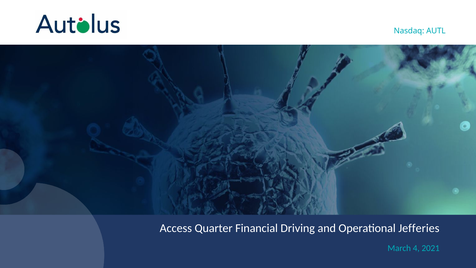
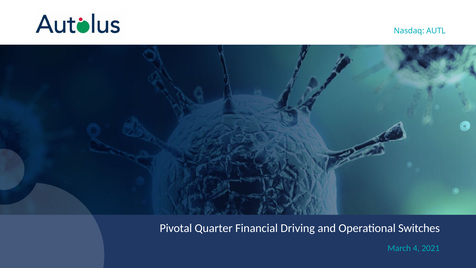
Access: Access -> Pivotal
Jefferies: Jefferies -> Switches
